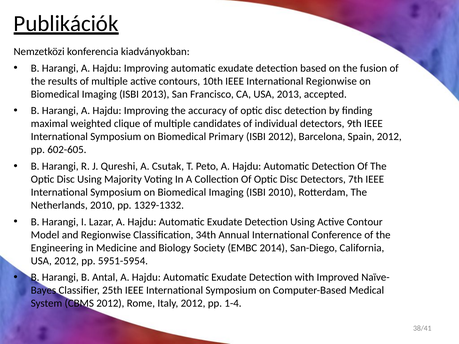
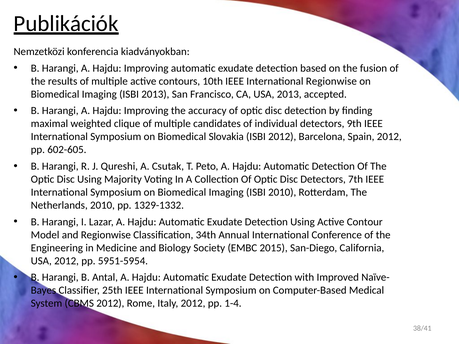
Primary: Primary -> Slovakia
2014: 2014 -> 2015
